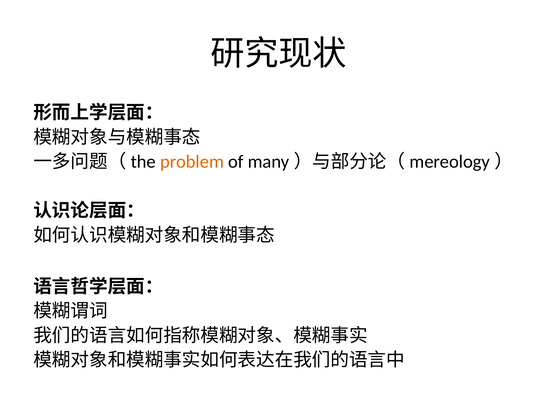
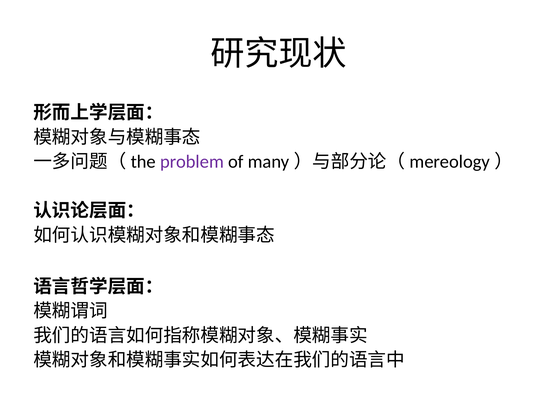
problem colour: orange -> purple
